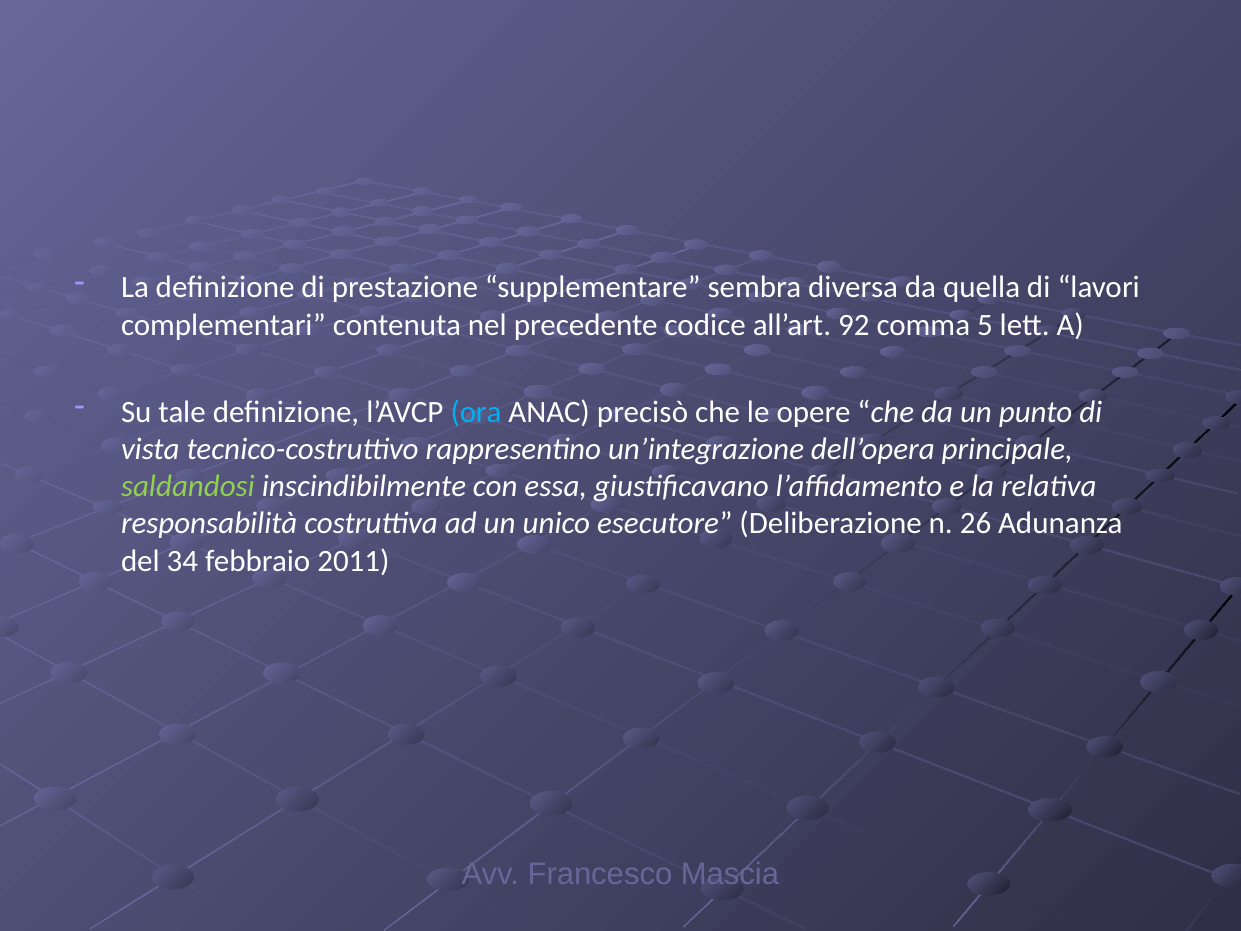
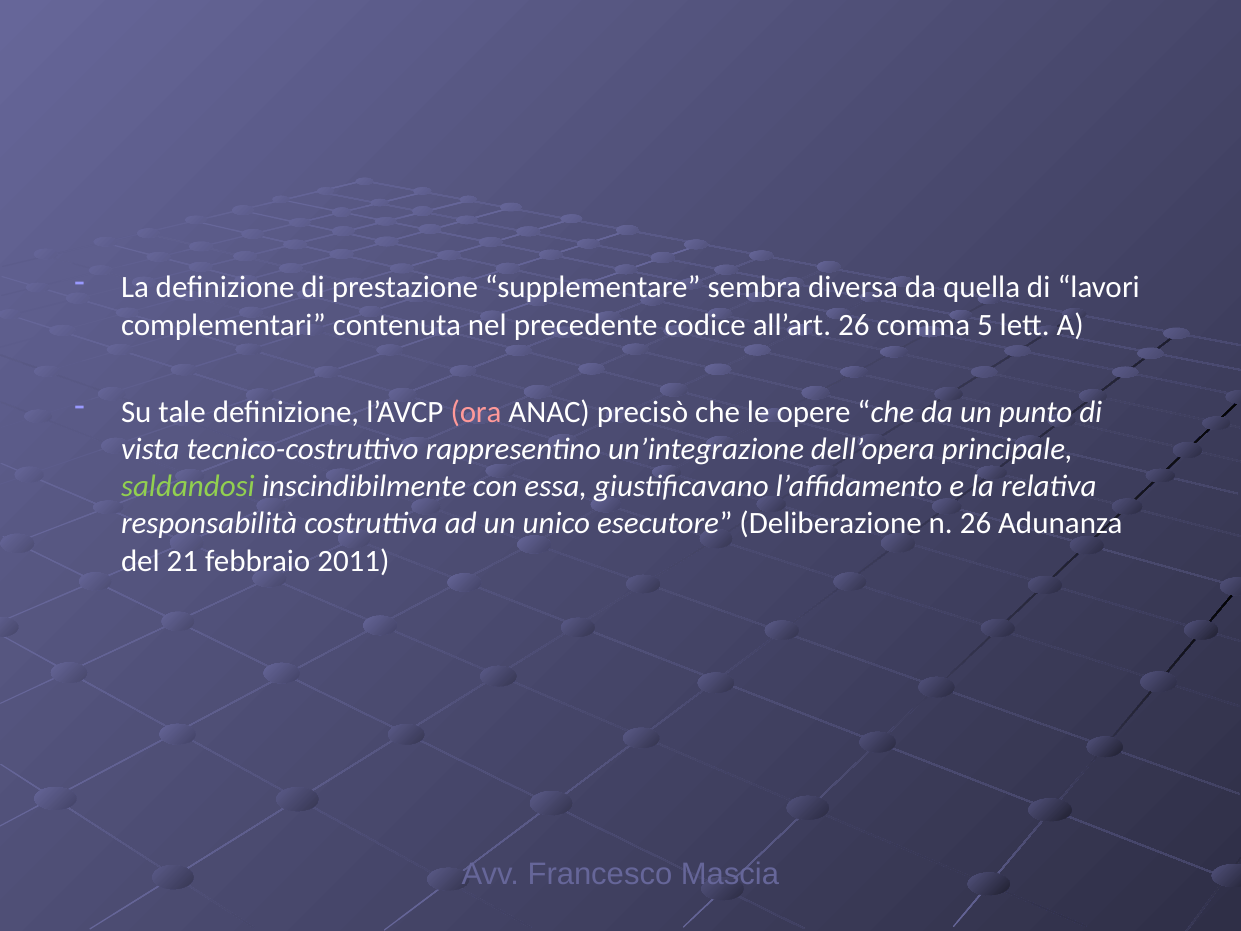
all’art 92: 92 -> 26
ora colour: light blue -> pink
34: 34 -> 21
